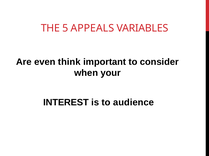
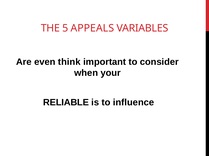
INTEREST: INTEREST -> RELIABLE
audience: audience -> influence
